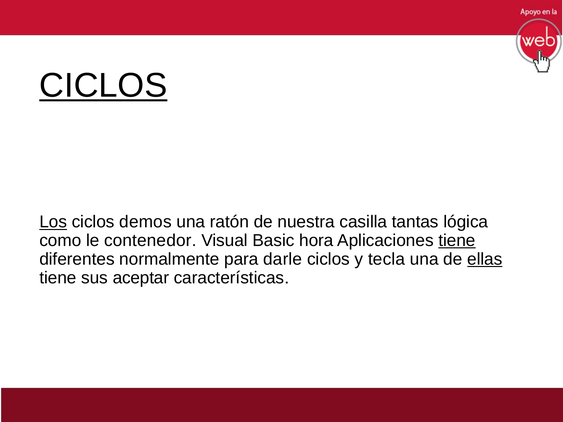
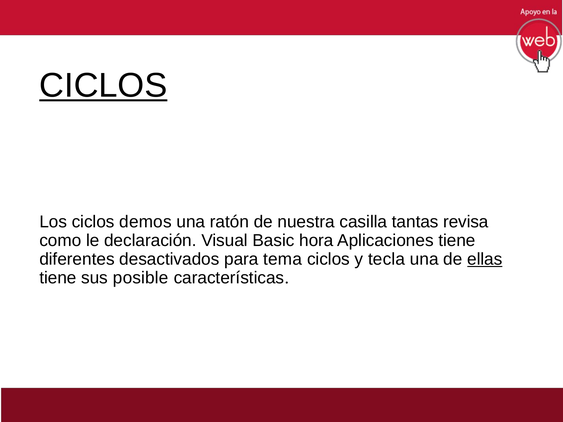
Los underline: present -> none
lógica: lógica -> revisa
contenedor: contenedor -> declaración
tiene at (457, 241) underline: present -> none
normalmente: normalmente -> desactivados
darle: darle -> tema
aceptar: aceptar -> posible
